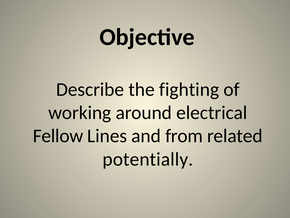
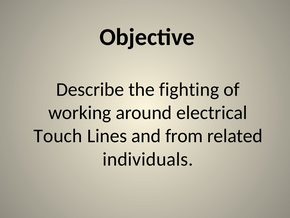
Fellow: Fellow -> Touch
potentially: potentially -> individuals
